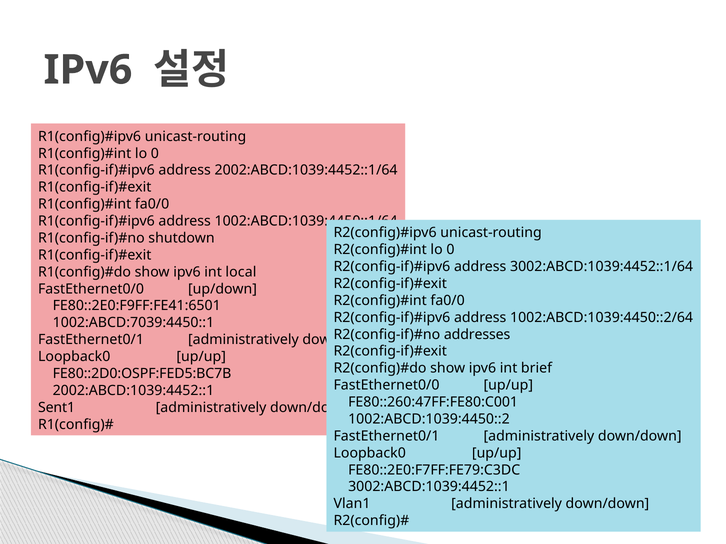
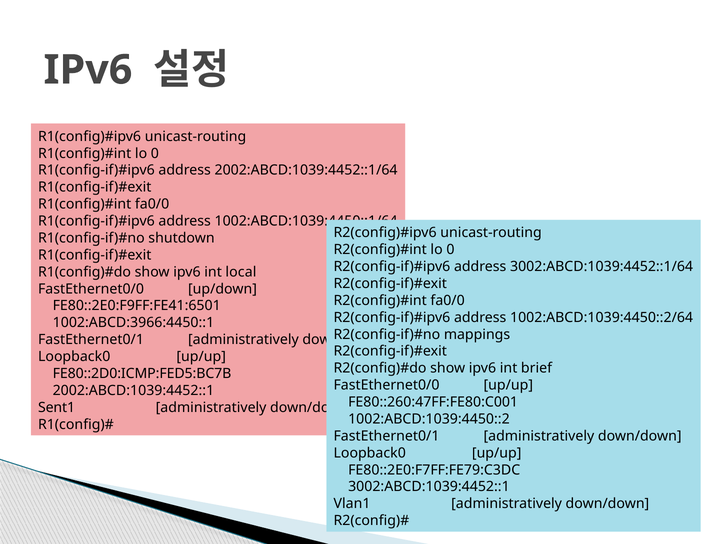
1002:ABCD:7039:4450::1: 1002:ABCD:7039:4450::1 -> 1002:ABCD:3966:4450::1
addresses: addresses -> mappings
FE80::2D0:OSPF:FED5:BC7B: FE80::2D0:OSPF:FED5:BC7B -> FE80::2D0:ICMP:FED5:BC7B
